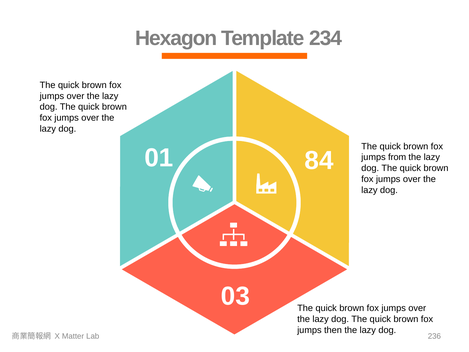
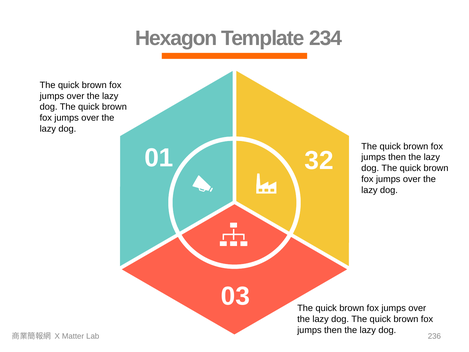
84: 84 -> 32
from at (397, 157): from -> then
